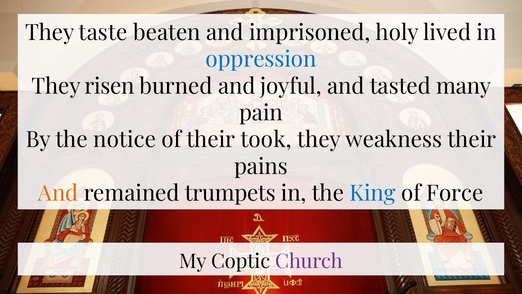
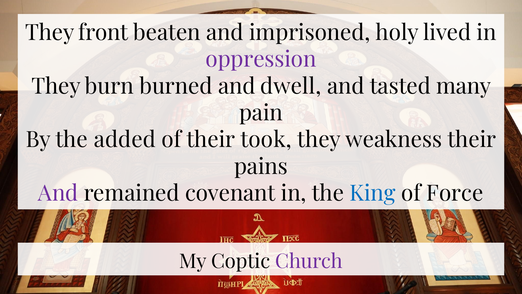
taste: taste -> front
oppression colour: blue -> purple
risen: risen -> burn
joyful: joyful -> dwell
notice: notice -> added
And at (58, 193) colour: orange -> purple
trumpets: trumpets -> covenant
